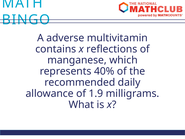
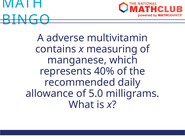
reflections: reflections -> measuring
1.9: 1.9 -> 5.0
